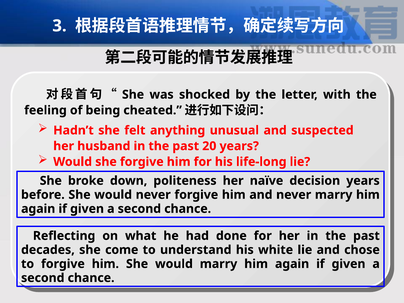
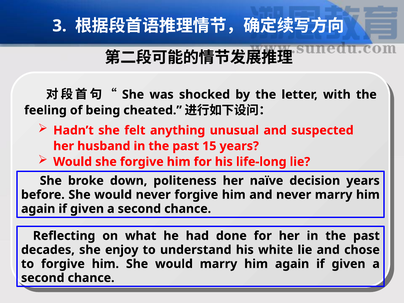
20: 20 -> 15
come: come -> enjoy
